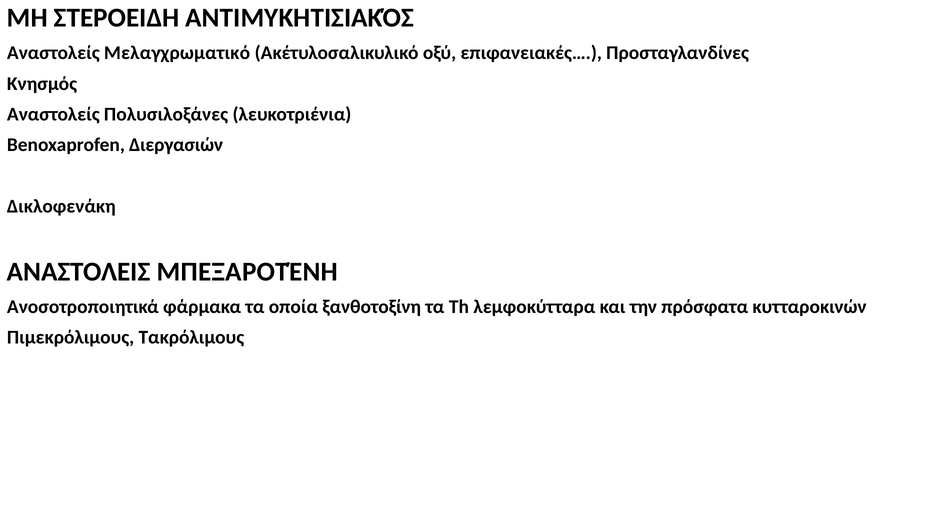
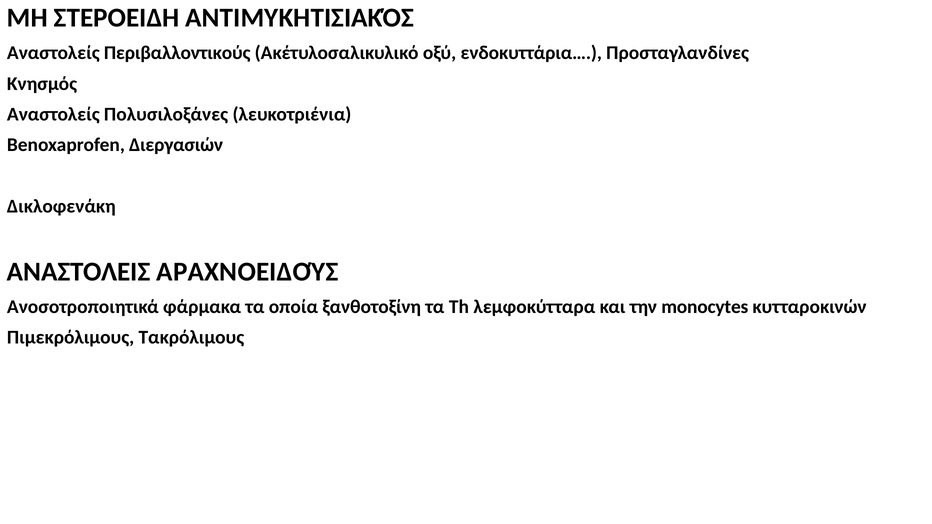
Μελαγχρωματικό: Μελαγχρωματικό -> Περιβαλλοντικούς
επιφανειακές…: επιφανειακές… -> ενδοκυττάρια…
ΜΠΕΞΑΡΟΤΈΝΗ: ΜΠΕΞΑΡΟΤΈΝΗ -> ΑΡΑΧΝΟΕΙΔΟΎΣ
πρόσφατα: πρόσφατα -> monocytes
